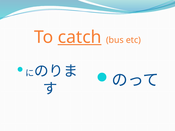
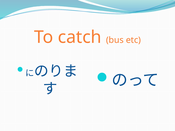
catch underline: present -> none
